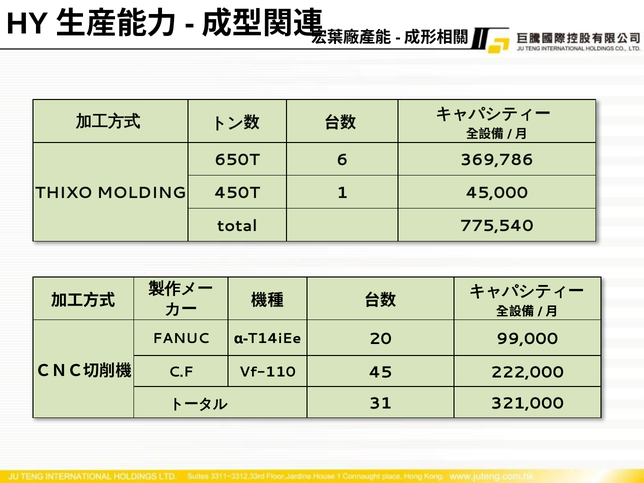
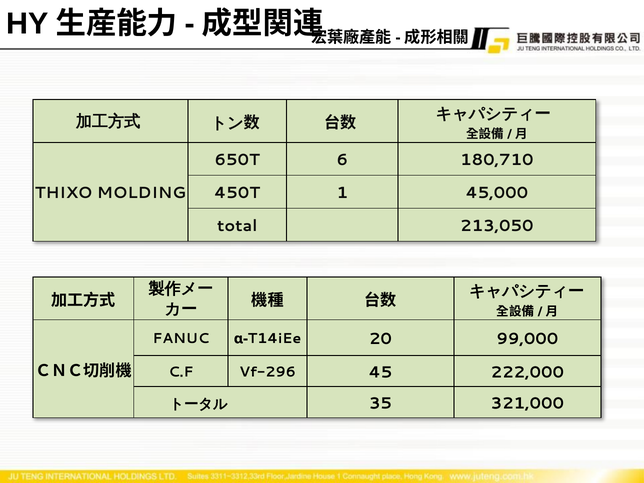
369,786: 369,786 -> 180,710
775,540: 775,540 -> 213,050
Vf-110: Vf-110 -> Vf-296
31: 31 -> 35
